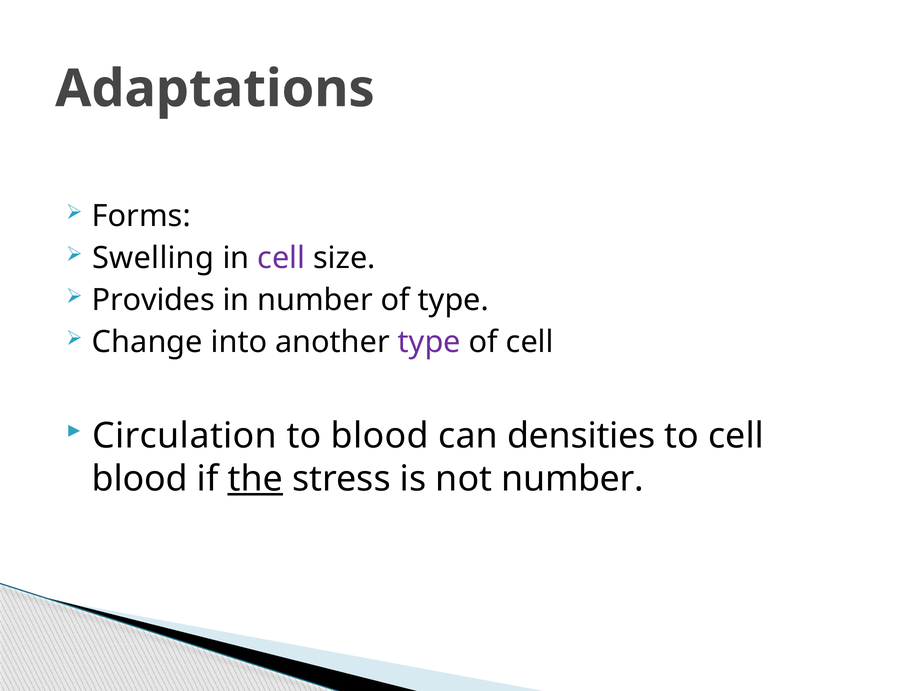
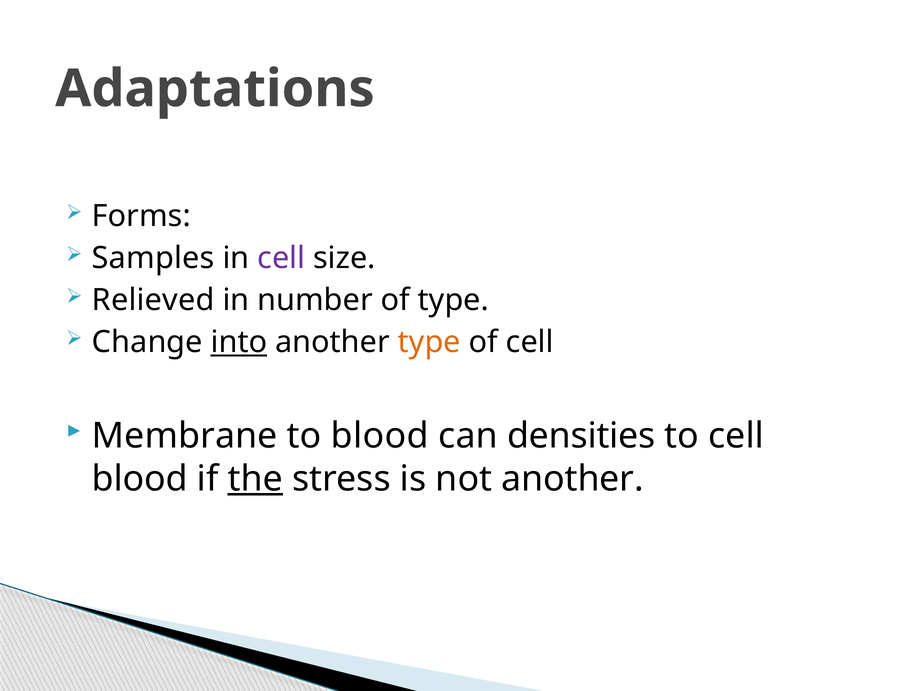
Swelling: Swelling -> Samples
Provides: Provides -> Relieved
into underline: none -> present
type at (429, 342) colour: purple -> orange
Circulation: Circulation -> Membrane
not number: number -> another
